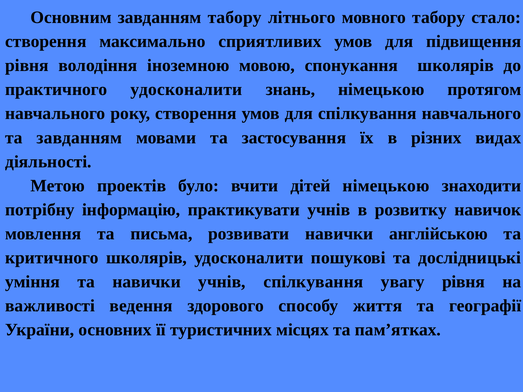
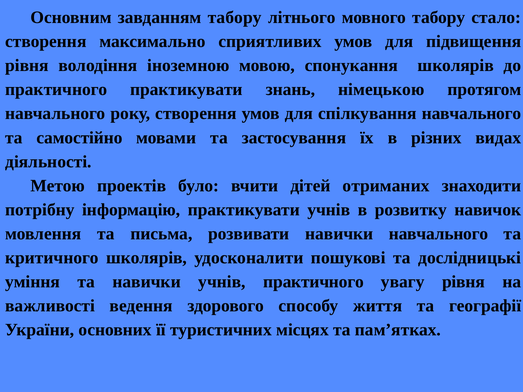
практичного удосконалити: удосконалити -> практикувати
та завданням: завданням -> самостійно
дітей німецькою: німецькою -> отриманих
навички англійською: англійською -> навчального
учнів спілкування: спілкування -> практичного
